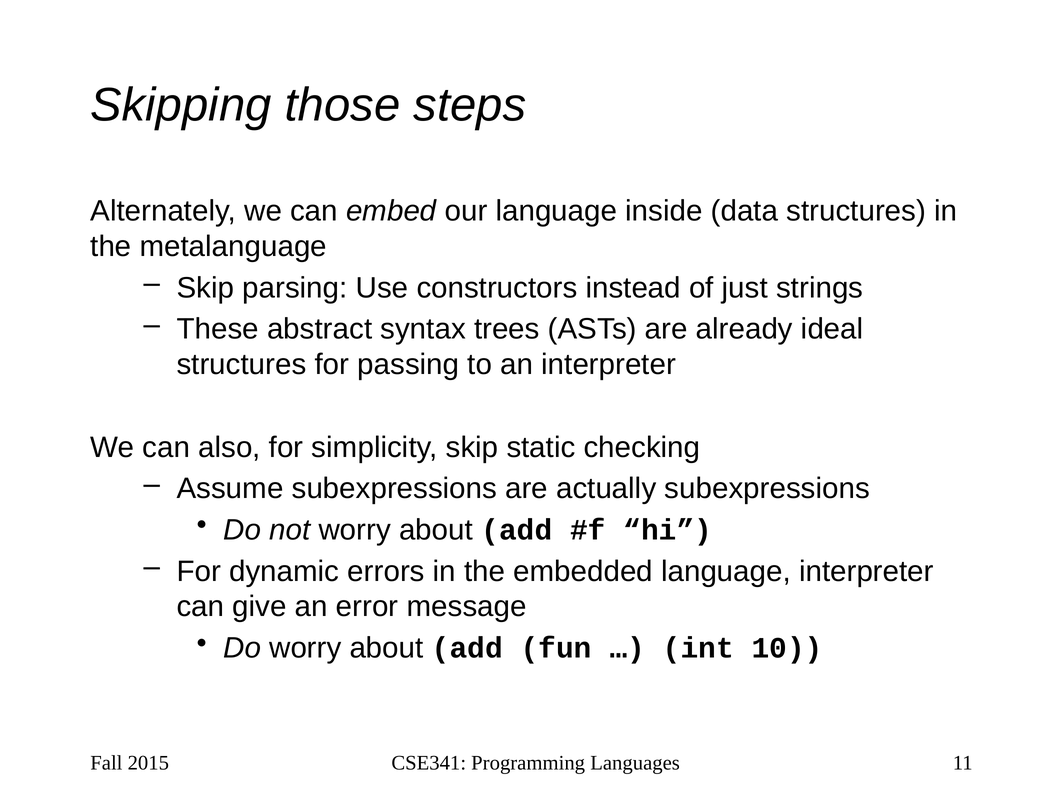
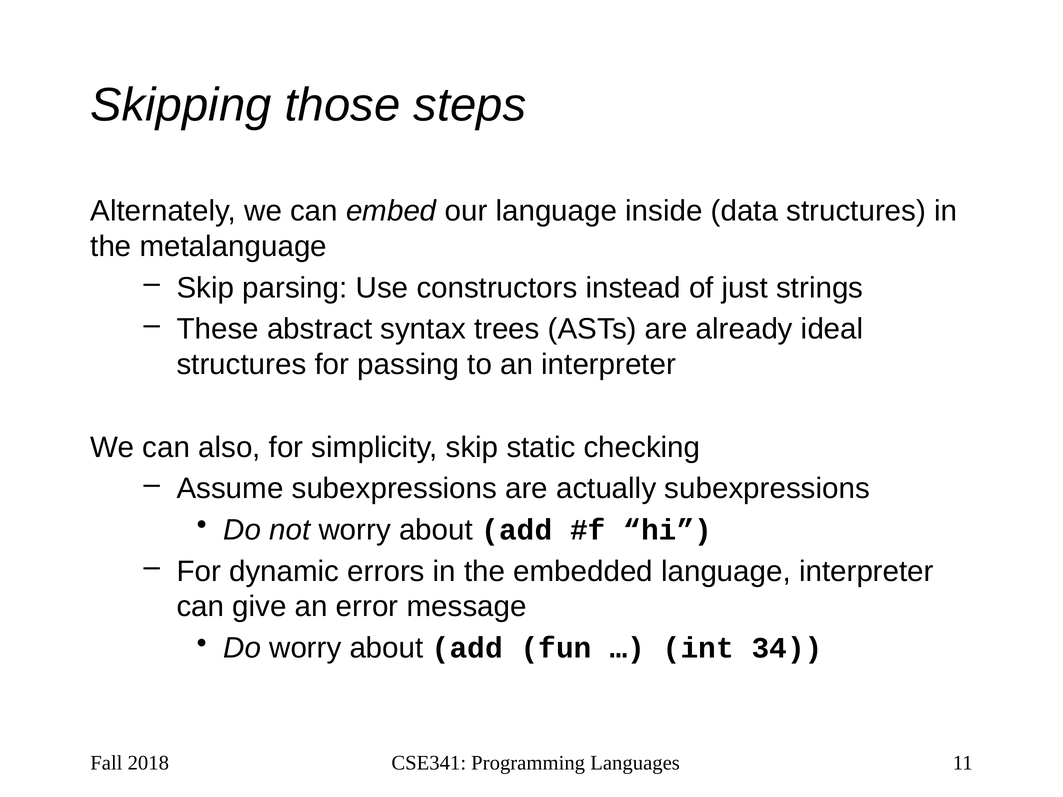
10: 10 -> 34
2015: 2015 -> 2018
